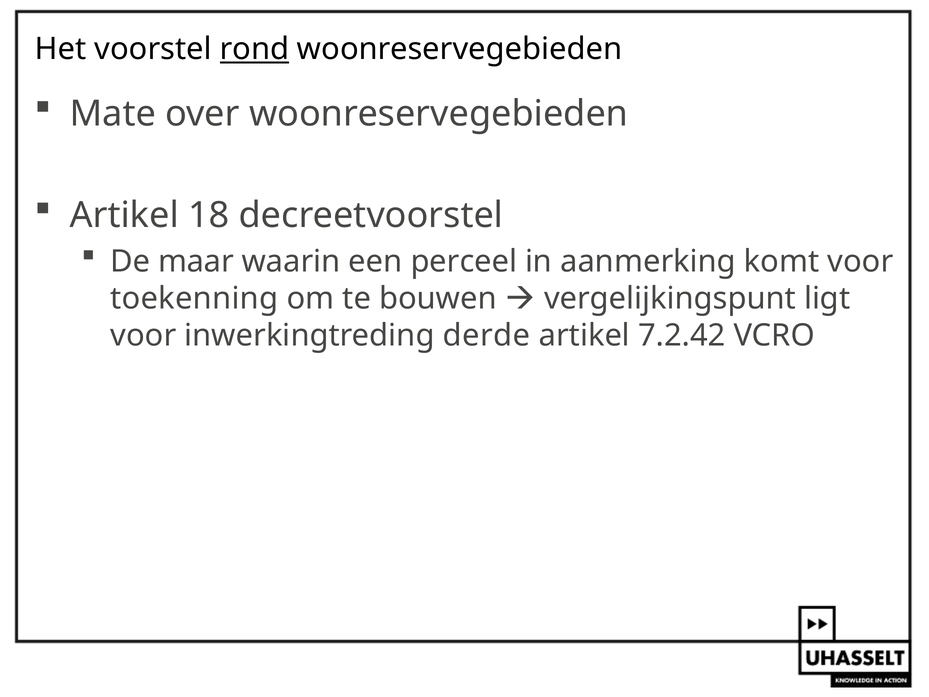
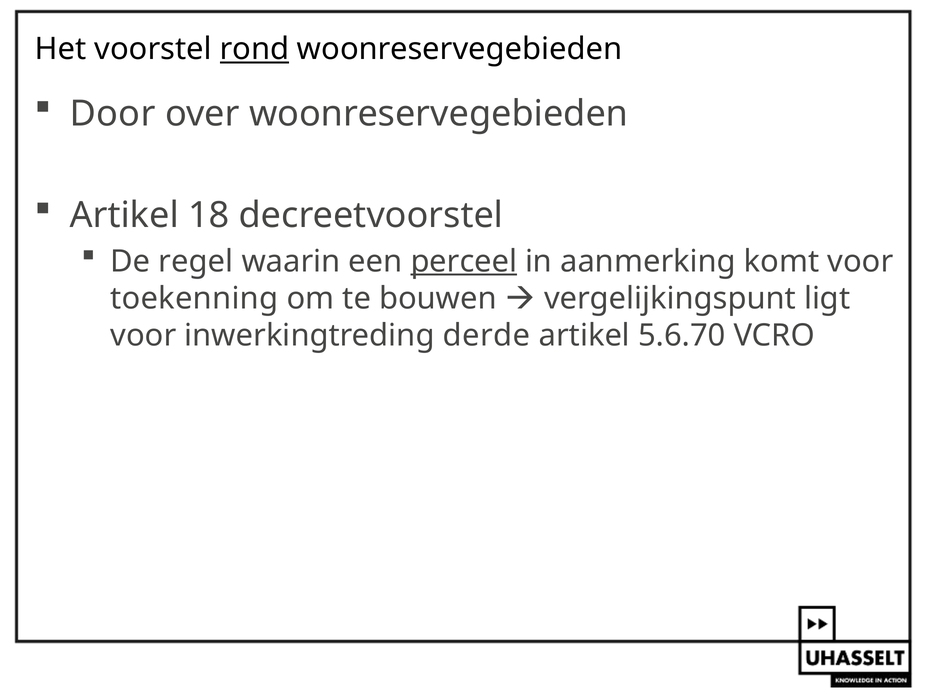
Mate: Mate -> Door
maar: maar -> regel
perceel underline: none -> present
7.2.42: 7.2.42 -> 5.6.70
